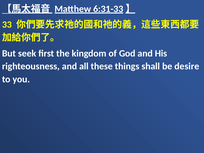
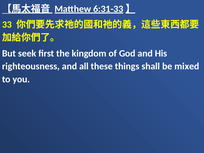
desire: desire -> mixed
